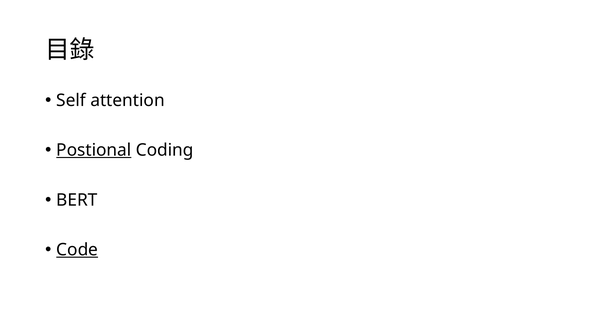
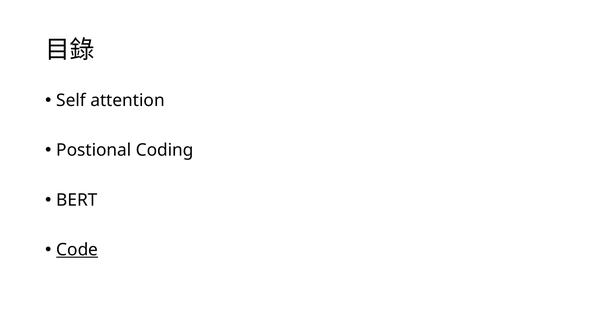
Postional underline: present -> none
